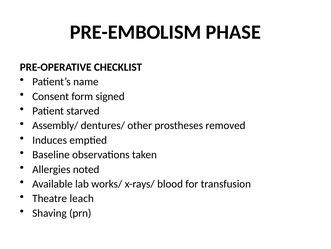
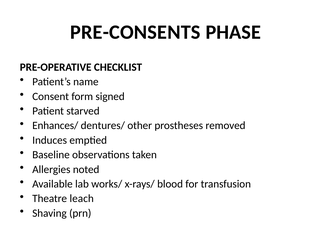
PRE-EMBOLISM: PRE-EMBOLISM -> PRE-CONSENTS
Assembly/: Assembly/ -> Enhances/
